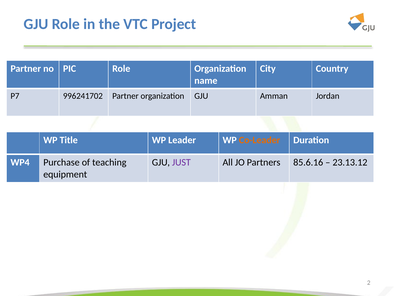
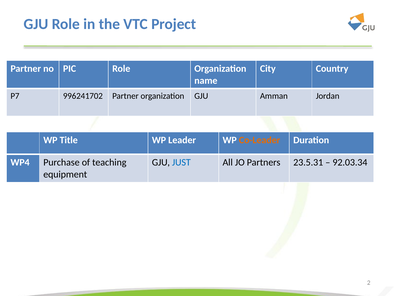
JUST colour: purple -> blue
85.6.16: 85.6.16 -> 23.5.31
23.13.12: 23.13.12 -> 92.03.34
